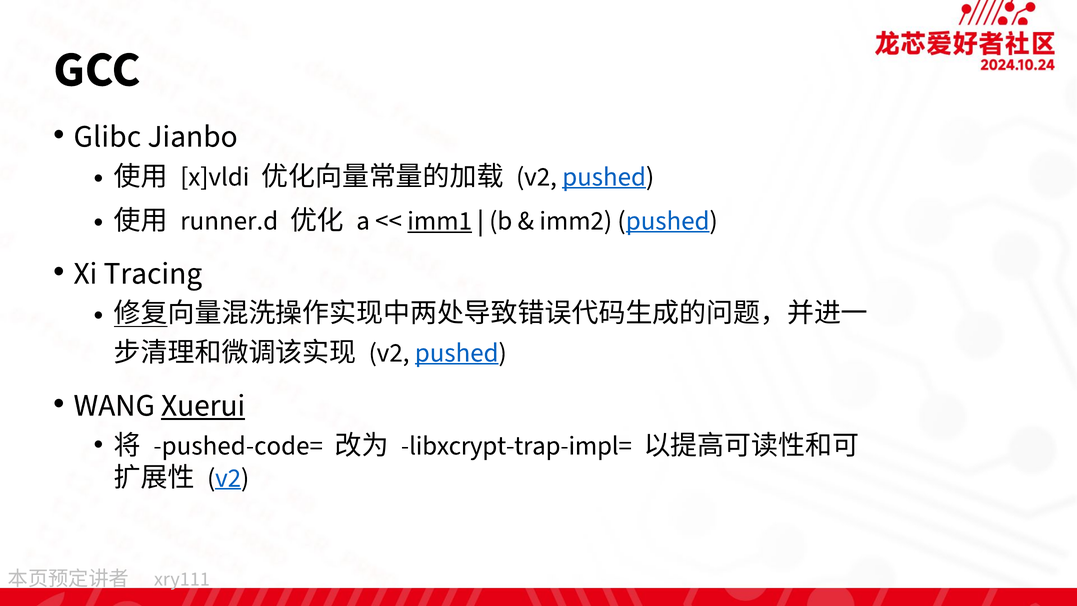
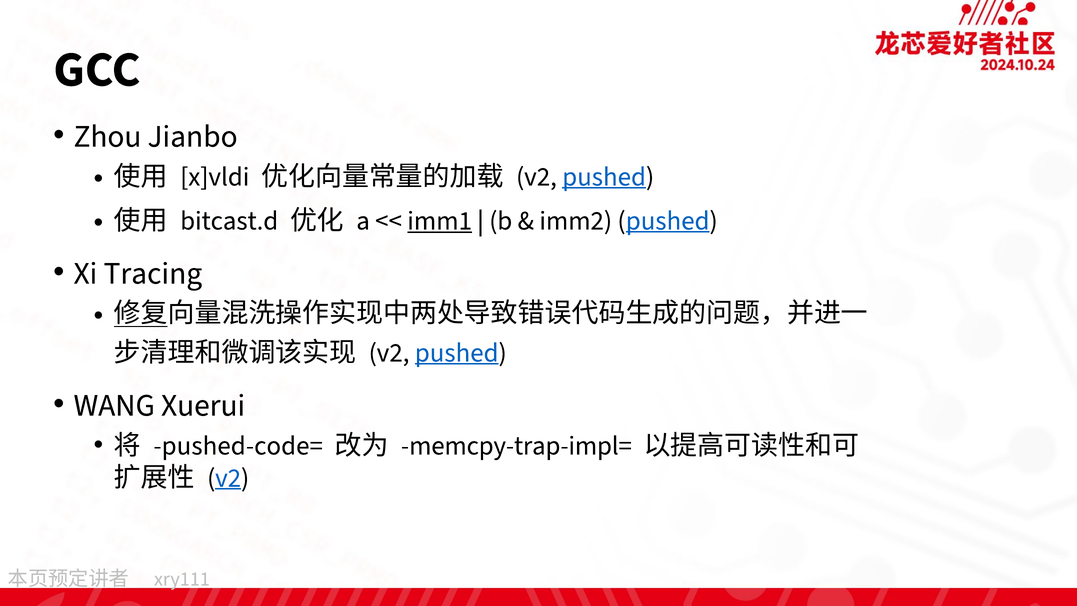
Glibc: Glibc -> Zhou
runner.d: runner.d -> bitcast.d
Xuerui underline: present -> none
libxcrypt-trap-impl=: libxcrypt-trap-impl= -> memcpy-trap-impl=
